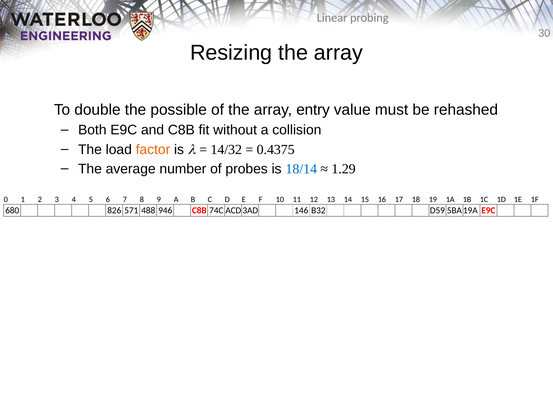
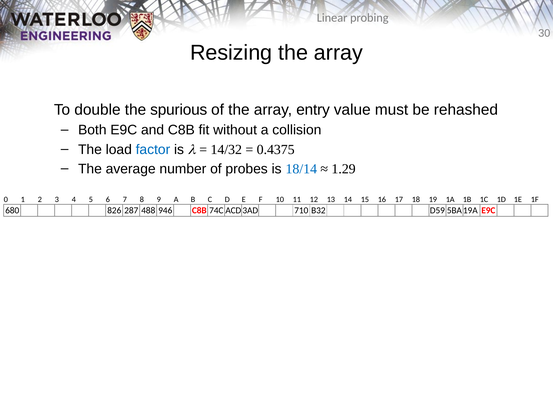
possible: possible -> spurious
factor colour: orange -> blue
571: 571 -> 287
146: 146 -> 710
